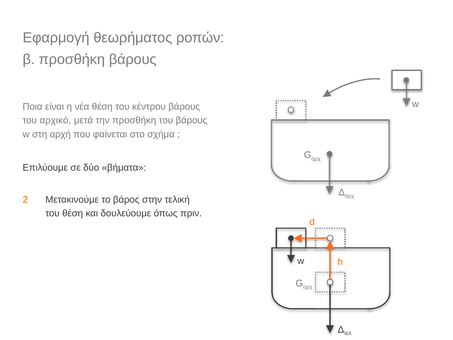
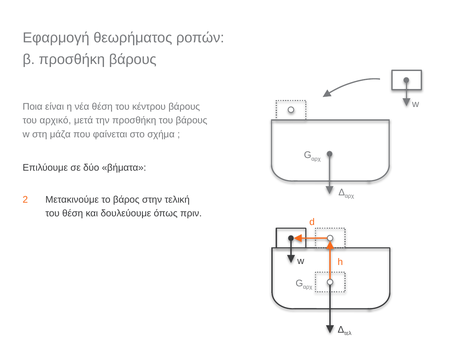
αρχή: αρχή -> μάζα
